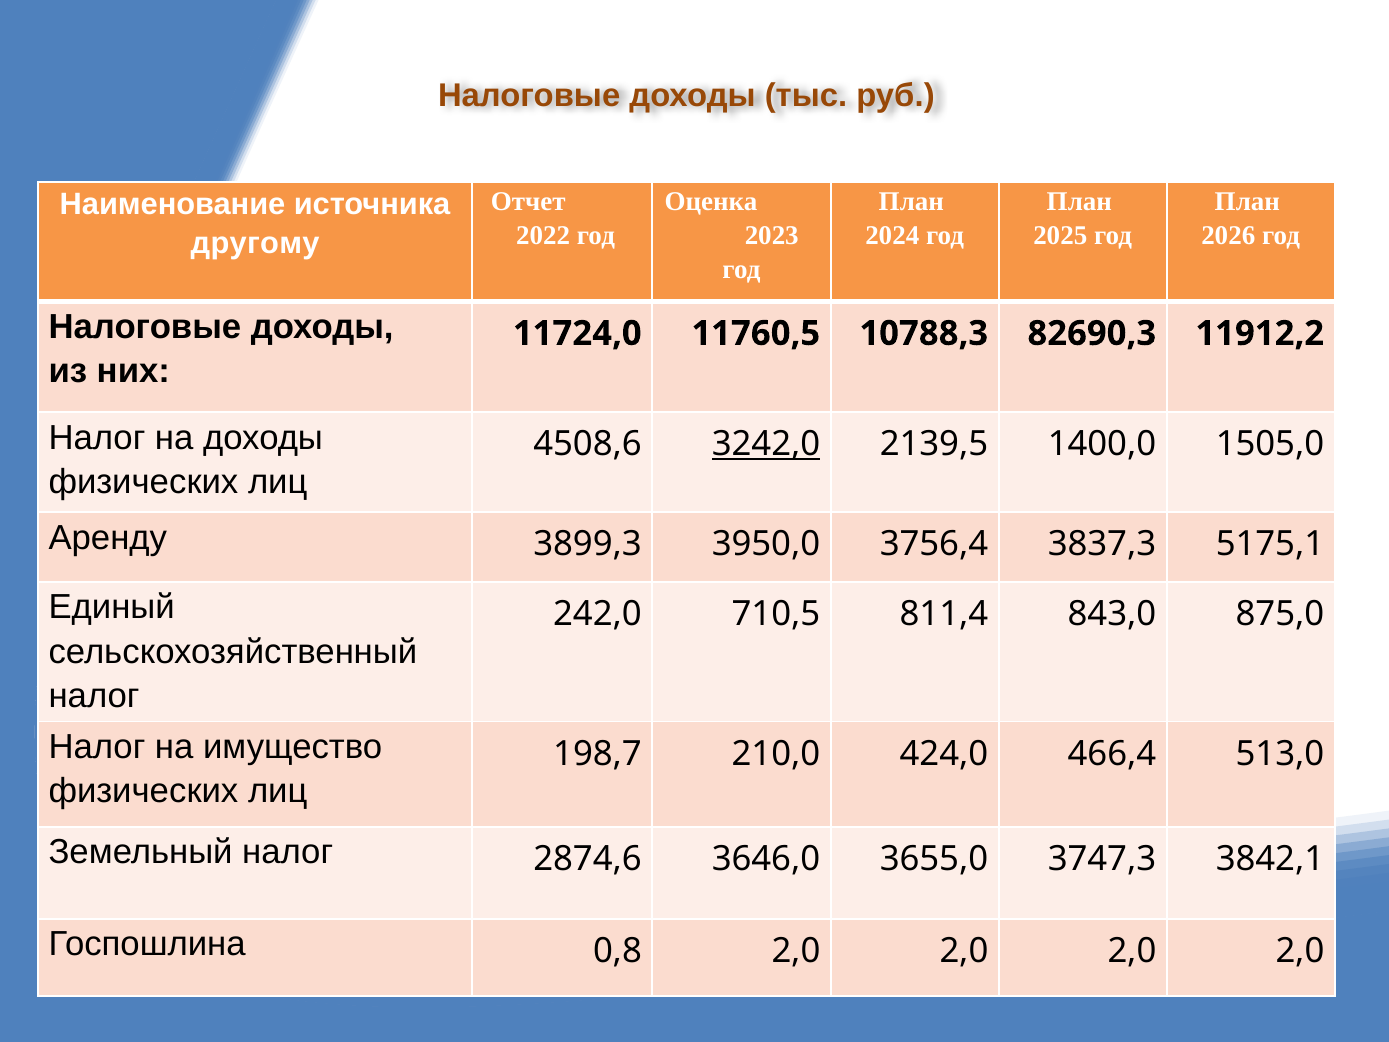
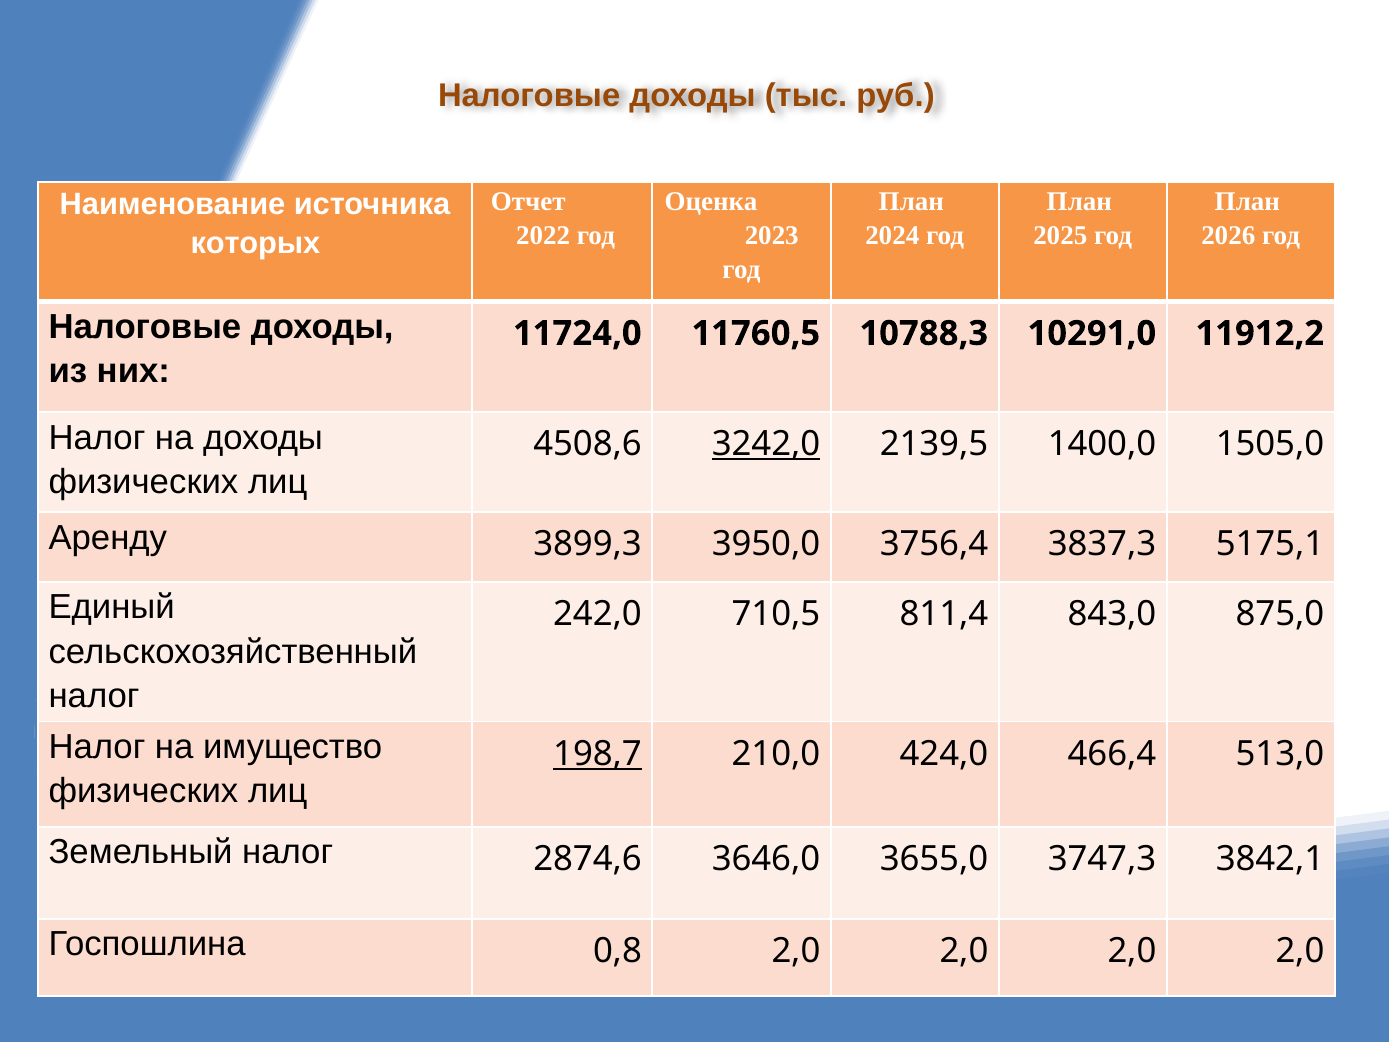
другому: другому -> которых
82690,3: 82690,3 -> 10291,0
198,7 underline: none -> present
